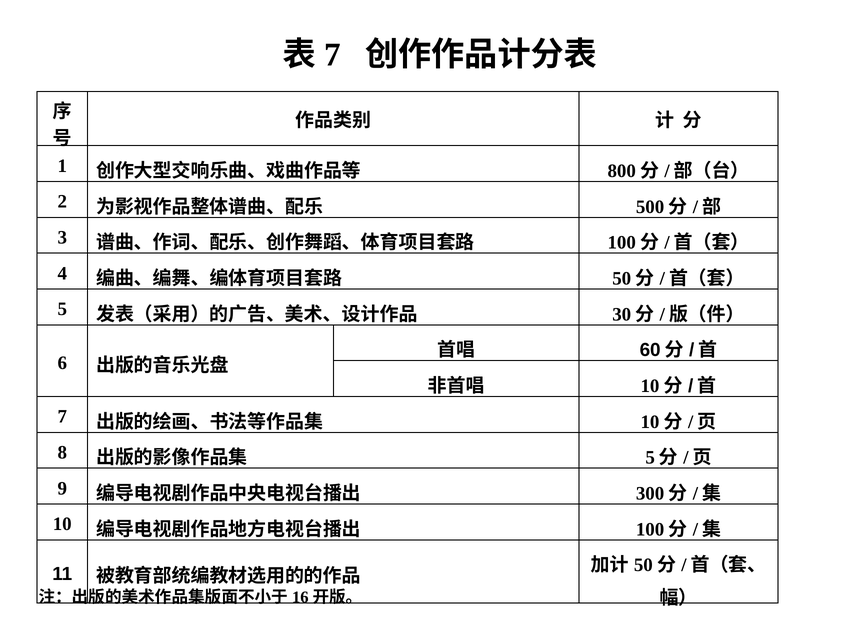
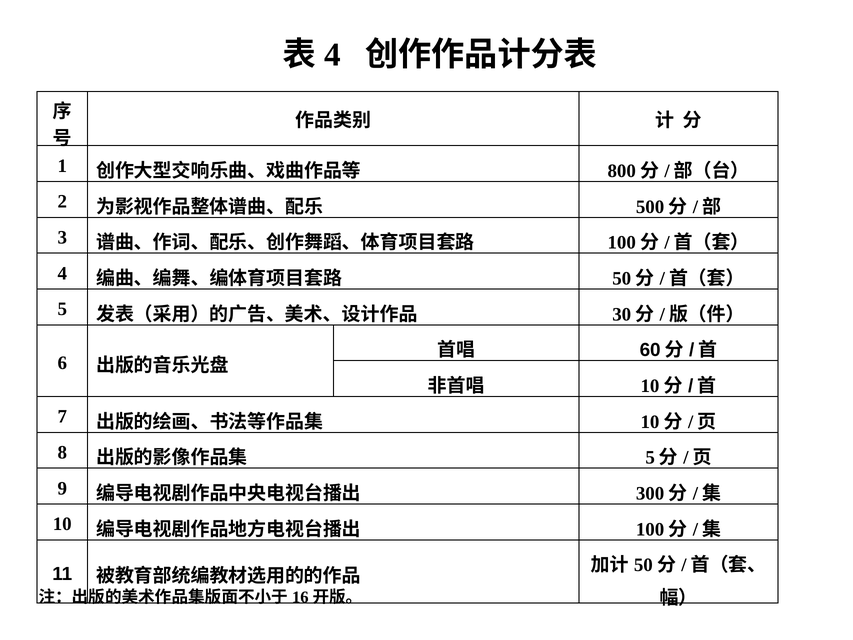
7 at (332, 55): 7 -> 4
